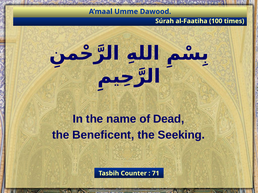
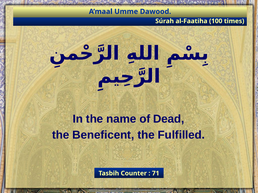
Seeking: Seeking -> Fulfilled
